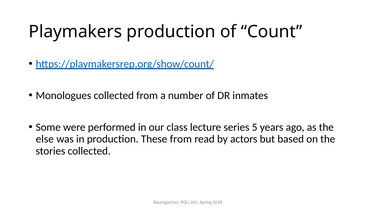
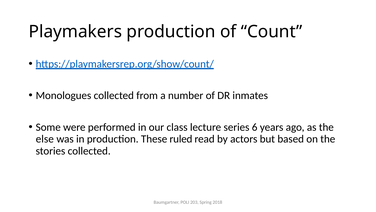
5: 5 -> 6
These from: from -> ruled
